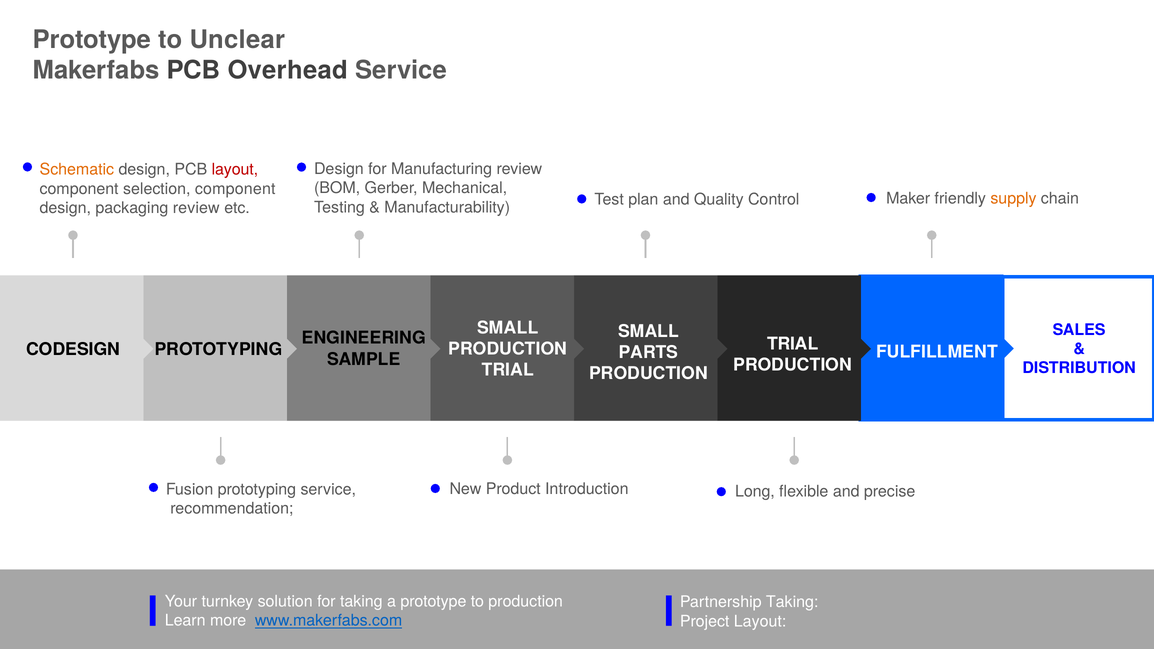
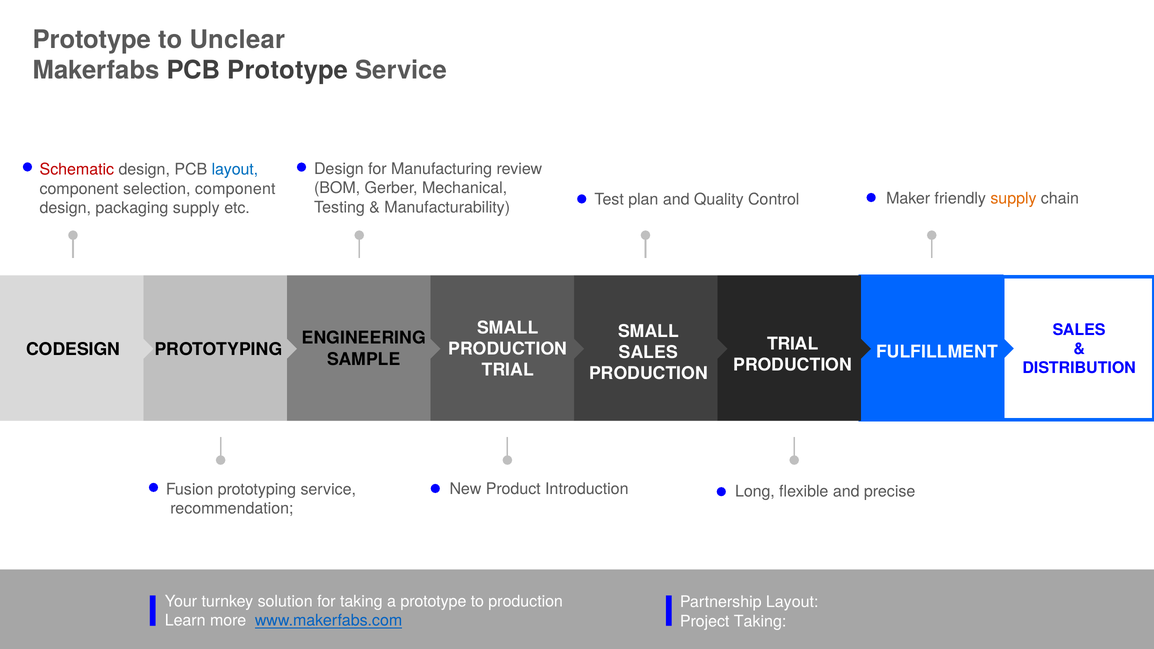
PCB Overhead: Overhead -> Prototype
Schematic colour: orange -> red
layout at (235, 170) colour: red -> blue
packaging review: review -> supply
PARTS at (648, 353): PARTS -> SALES
Partnership Taking: Taking -> Layout
Project Layout: Layout -> Taking
